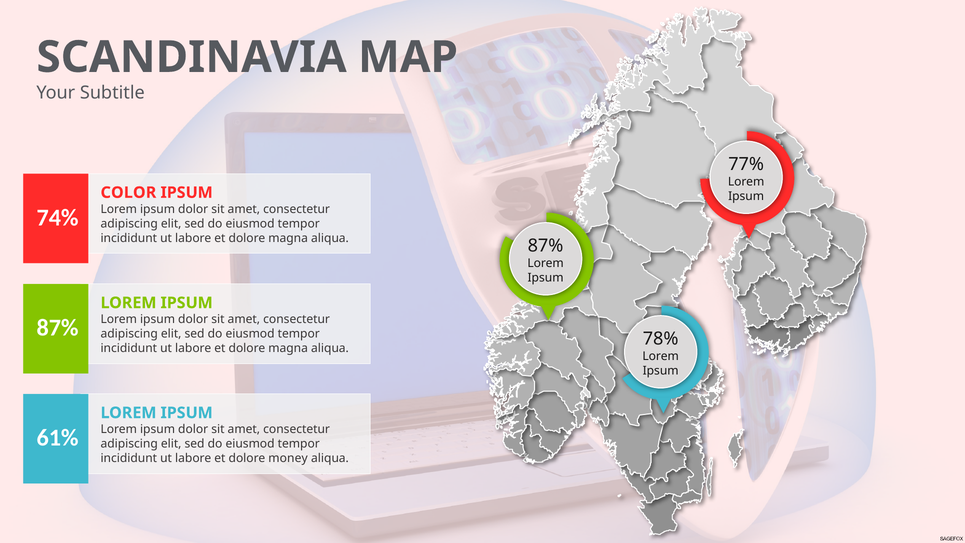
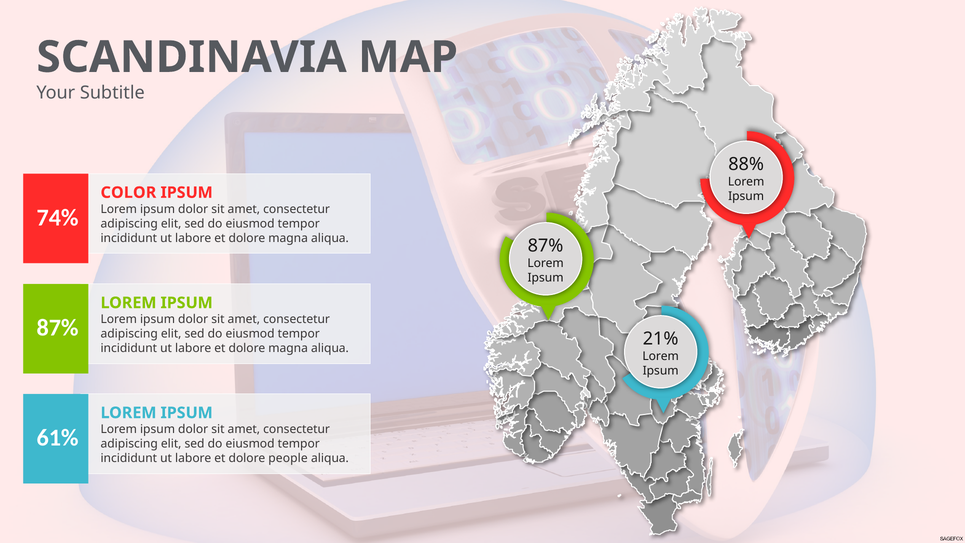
77%: 77% -> 88%
78%: 78% -> 21%
money: money -> people
